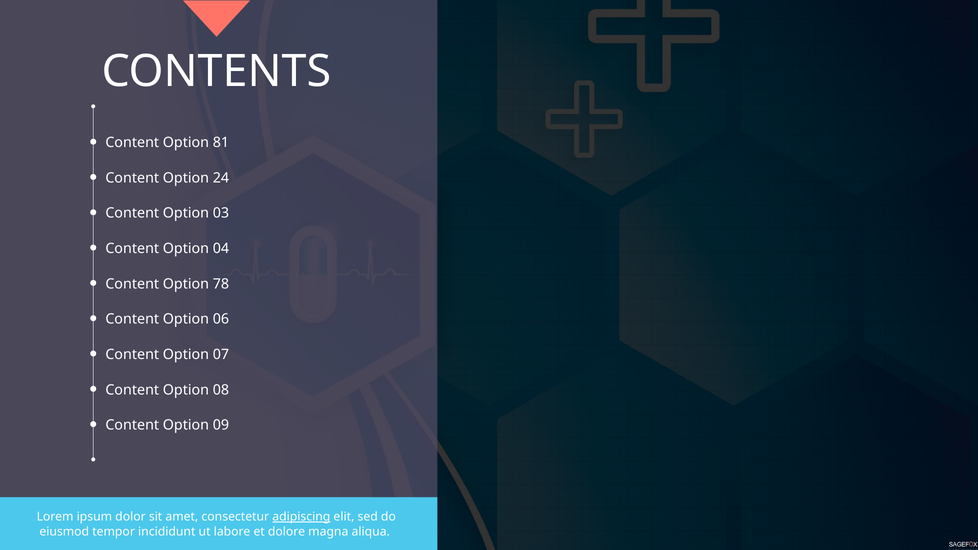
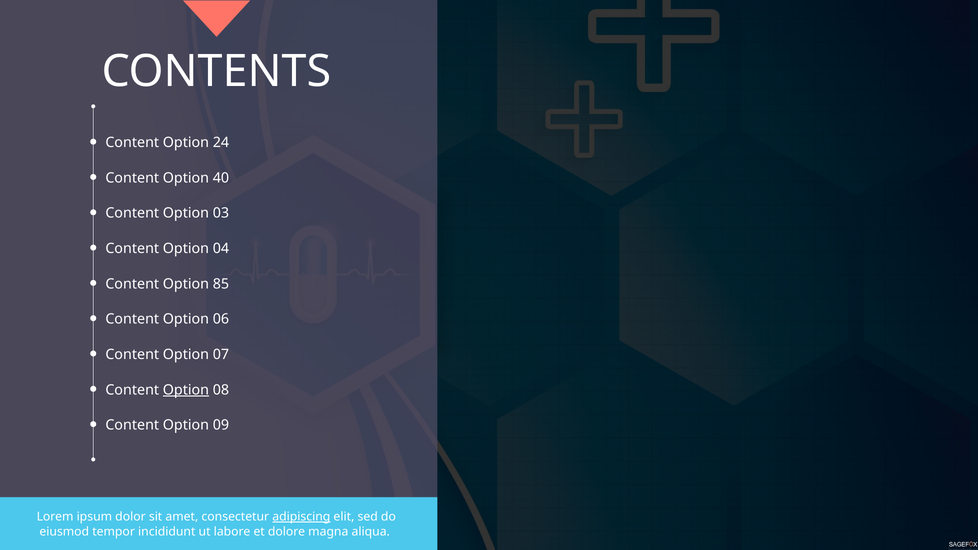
81: 81 -> 24
24: 24 -> 40
78: 78 -> 85
Option at (186, 390) underline: none -> present
